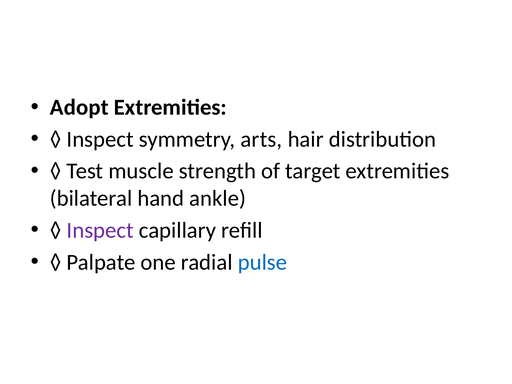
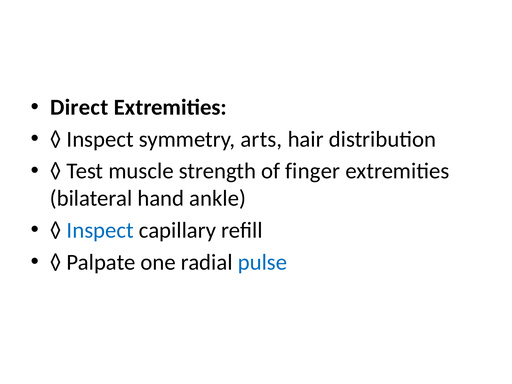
Adopt: Adopt -> Direct
target: target -> finger
Inspect at (100, 230) colour: purple -> blue
